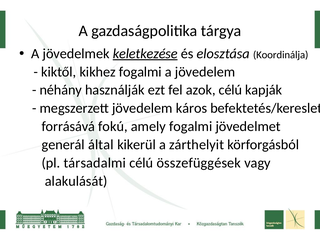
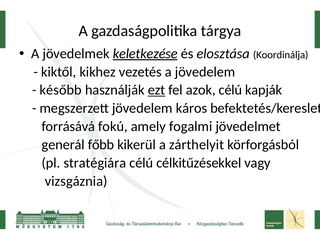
kikhez fogalmi: fogalmi -> vezetés
néhány: néhány -> később
ezt underline: none -> present
által: által -> főbb
társadalmi: társadalmi -> stratégiára
összefüggések: összefüggések -> célkitűzésekkel
alakulását: alakulását -> vizsgáznia
